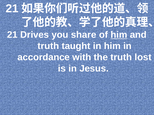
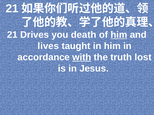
share: share -> death
truth at (48, 46): truth -> lives
with underline: none -> present
